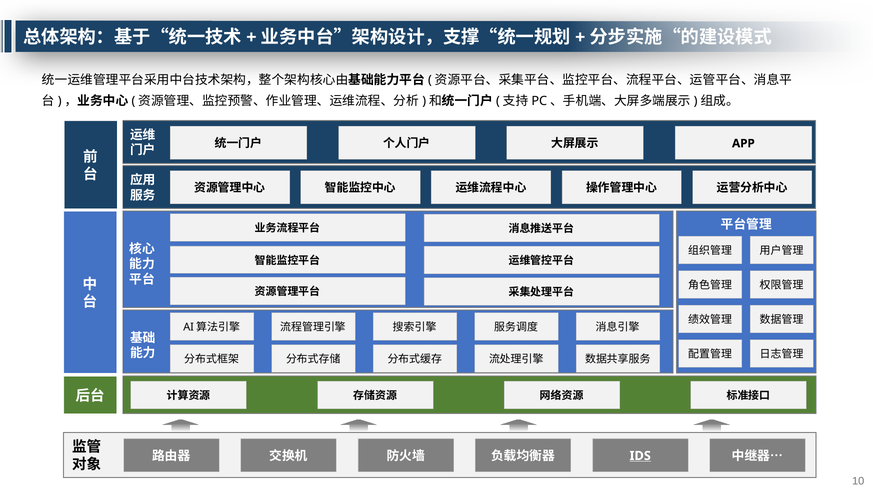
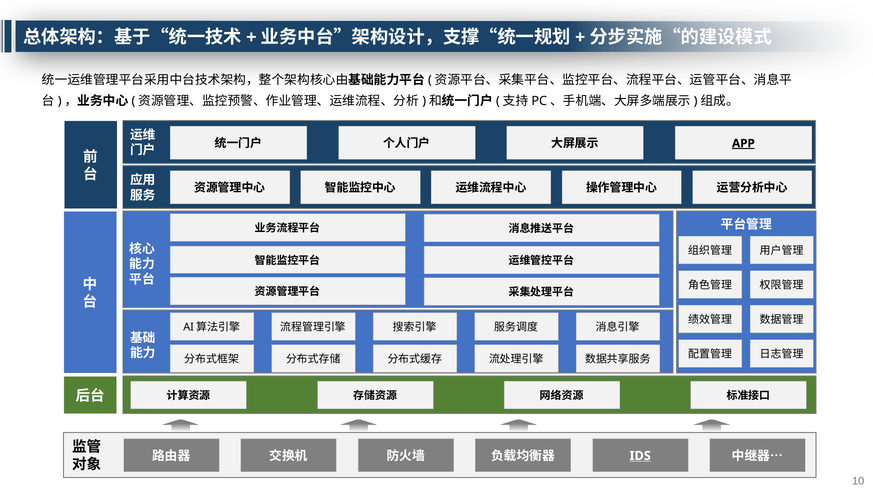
APP underline: none -> present
